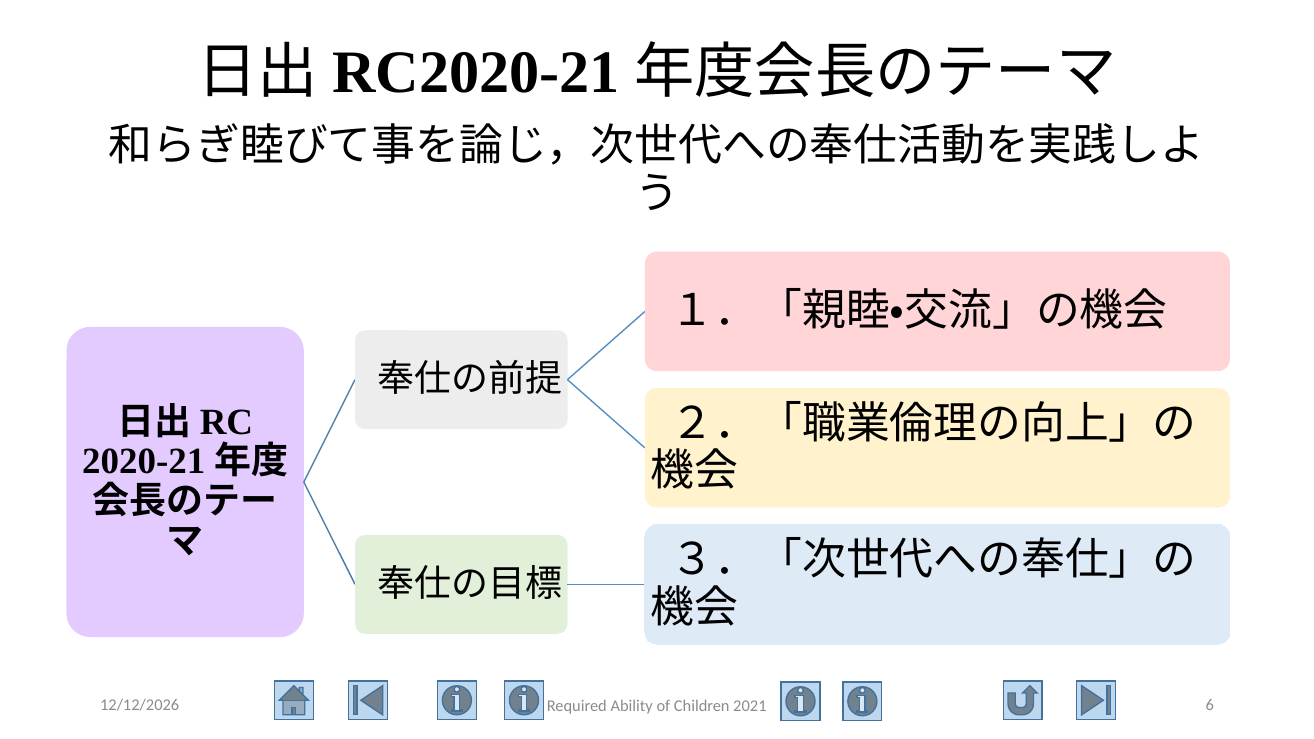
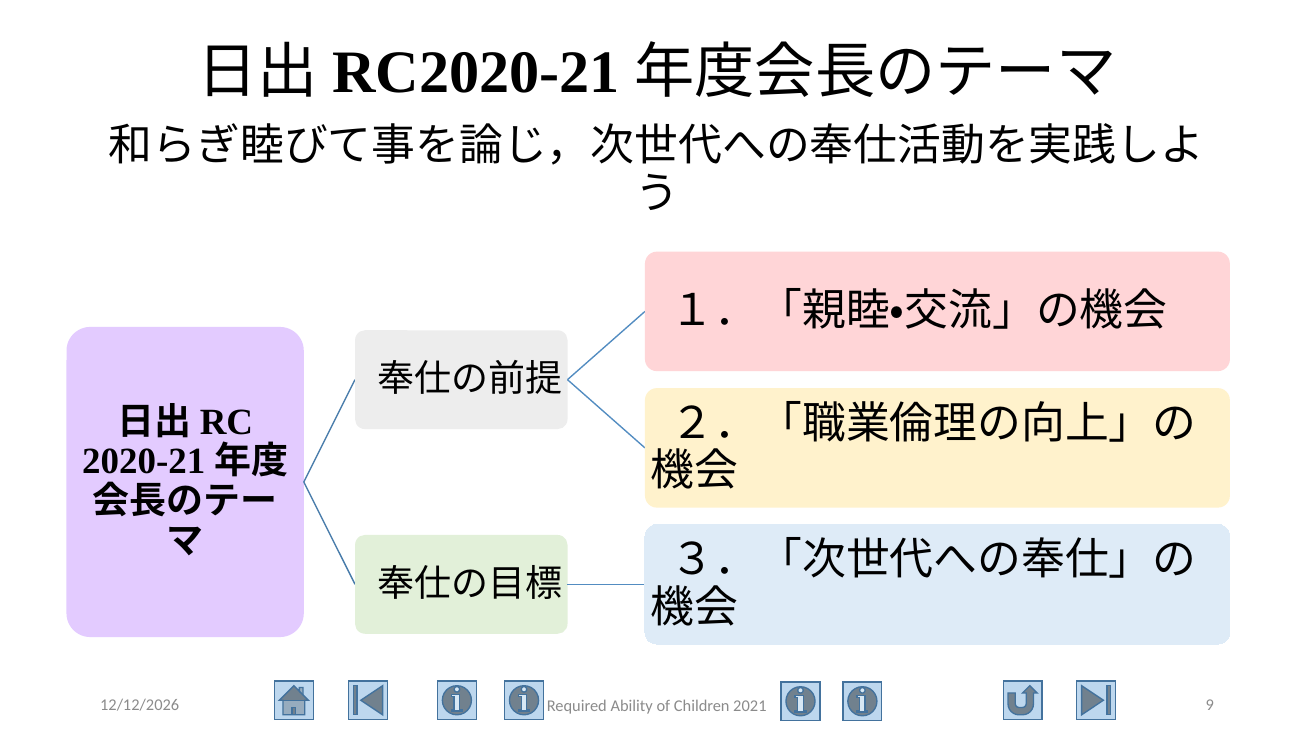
6: 6 -> 9
